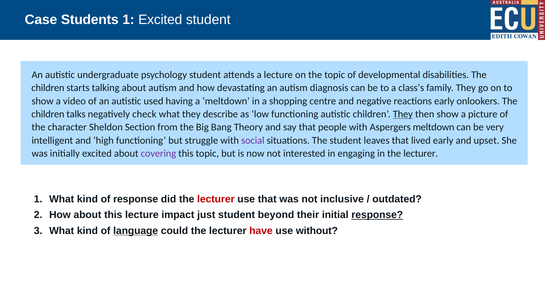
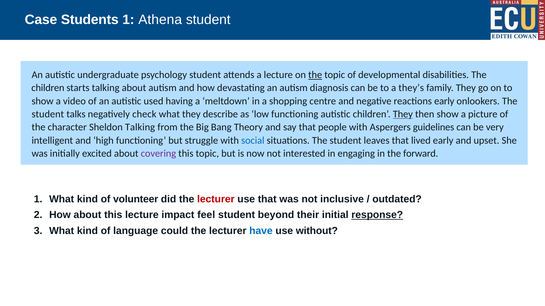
1 Excited: Excited -> Athena
the at (315, 75) underline: none -> present
class’s: class’s -> they’s
children at (48, 114): children -> student
Sheldon Section: Section -> Talking
Aspergers meltdown: meltdown -> guidelines
social colour: purple -> blue
in the lecturer: lecturer -> forward
of response: response -> volunteer
just: just -> feel
language underline: present -> none
have colour: red -> blue
